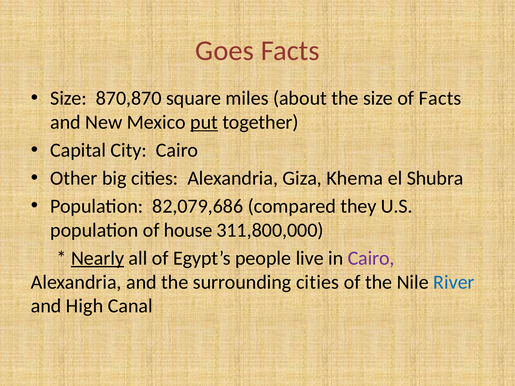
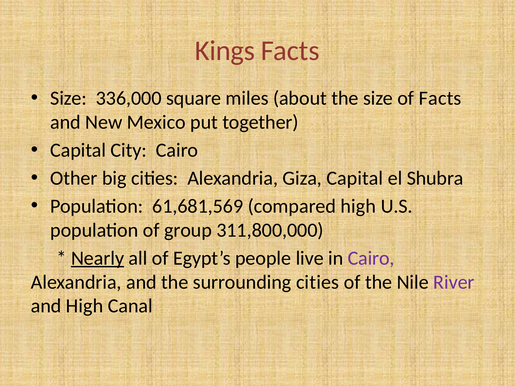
Goes: Goes -> Kings
870,870: 870,870 -> 336,000
put underline: present -> none
Giza Khema: Khema -> Capital
82,079,686: 82,079,686 -> 61,681,569
compared they: they -> high
house: house -> group
River colour: blue -> purple
